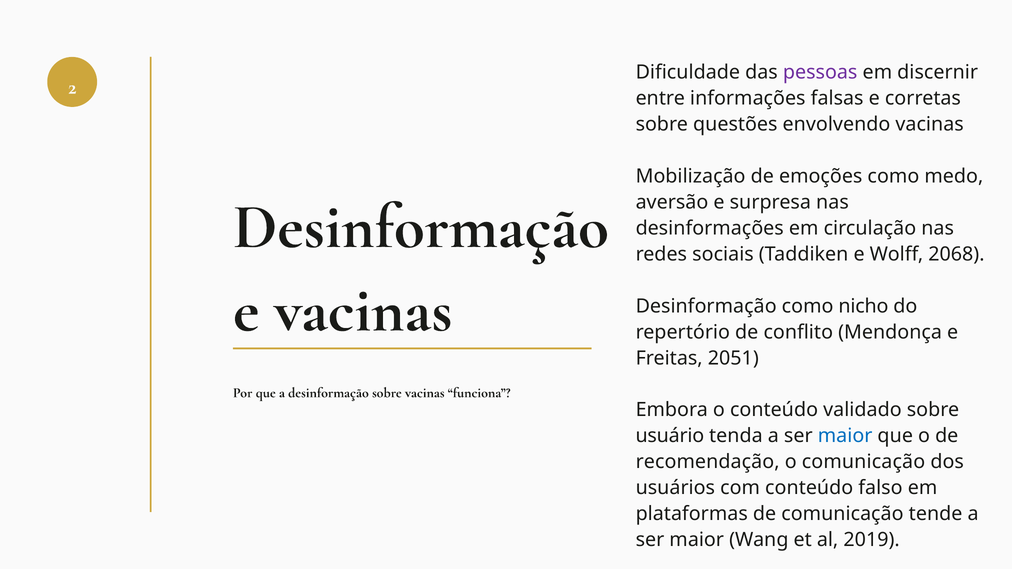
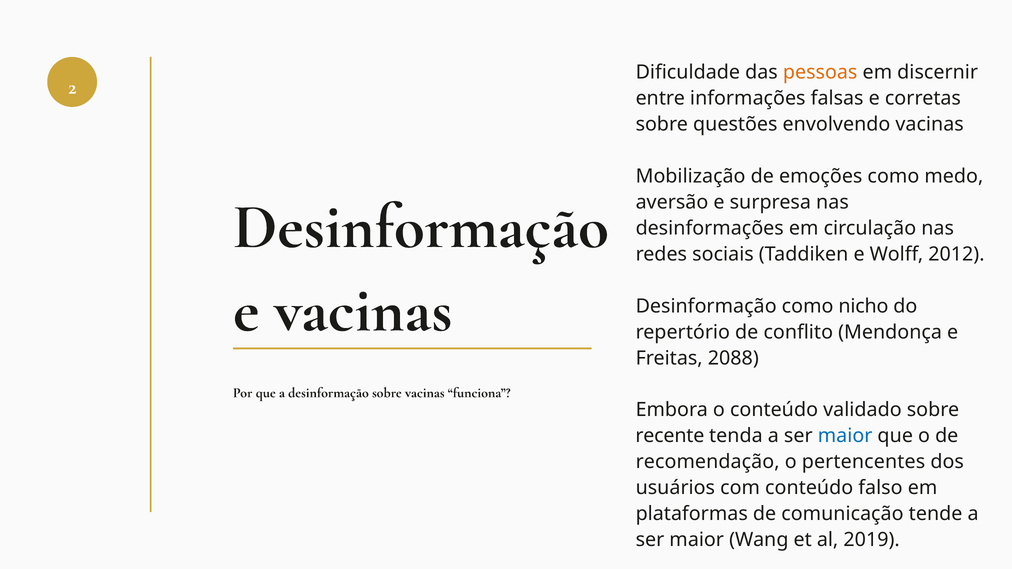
pessoas colour: purple -> orange
2068: 2068 -> 2012
2051: 2051 -> 2088
usuário: usuário -> recente
o comunicação: comunicação -> pertencentes
